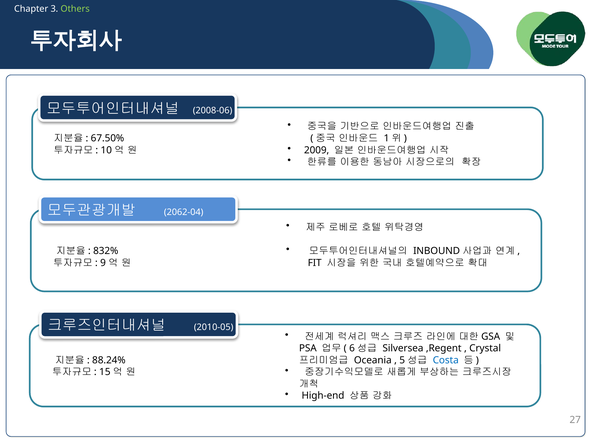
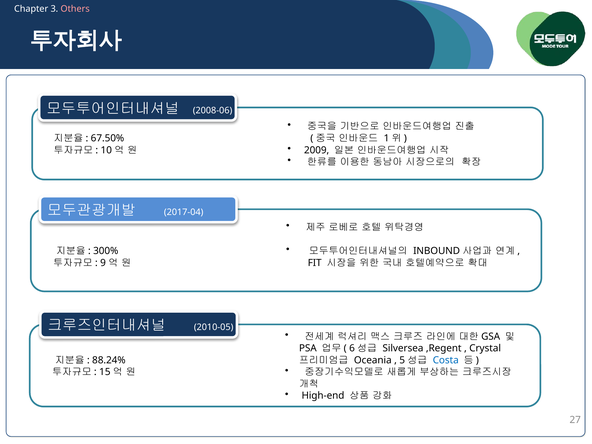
Others colour: light green -> pink
2062-04: 2062-04 -> 2017-04
832%: 832% -> 300%
